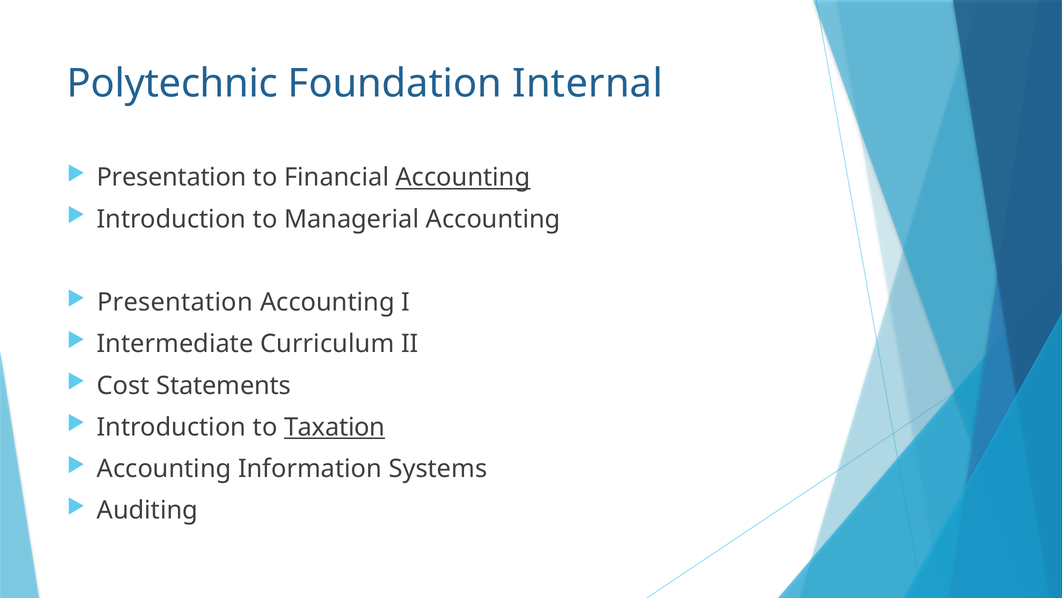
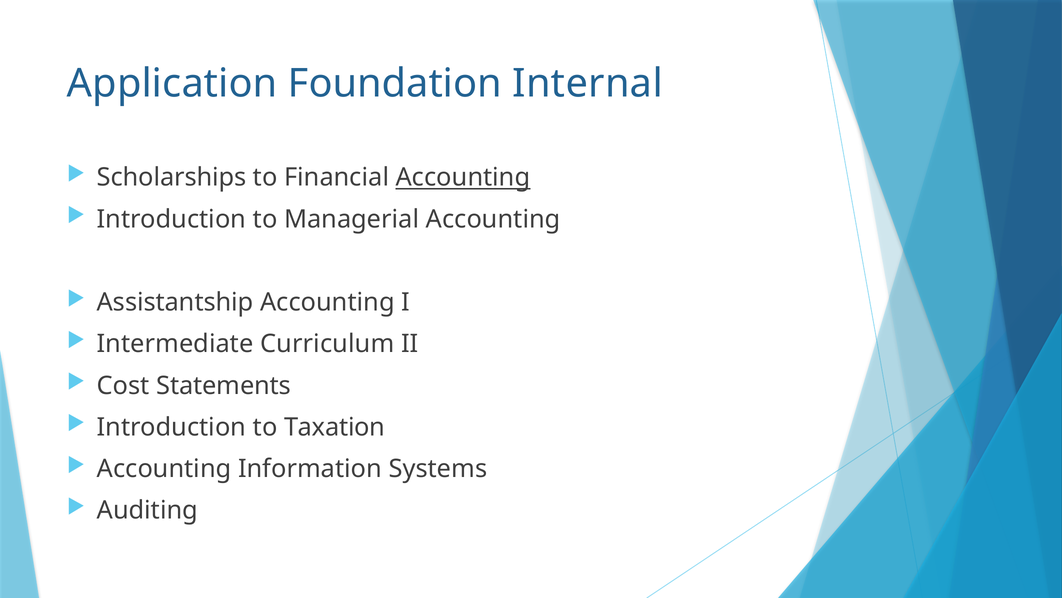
Polytechnic: Polytechnic -> Application
Presentation at (172, 177): Presentation -> Scholarships
Presentation at (175, 302): Presentation -> Assistantship
Taxation underline: present -> none
